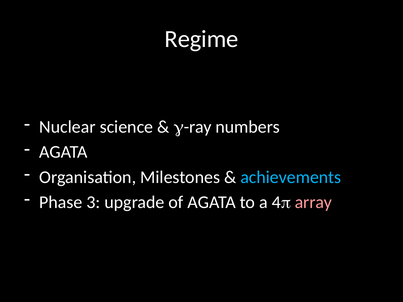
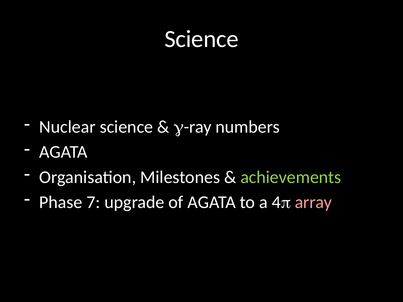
Regime at (202, 39): Regime -> Science
achievements colour: light blue -> light green
3: 3 -> 7
